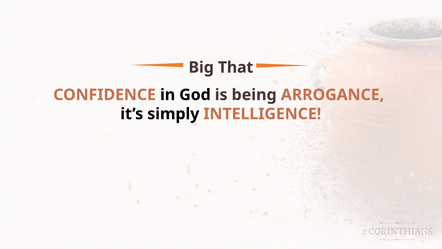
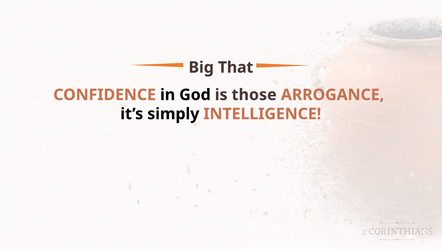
being: being -> those
